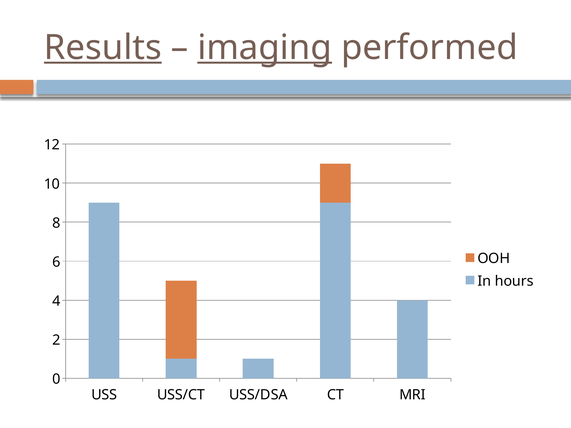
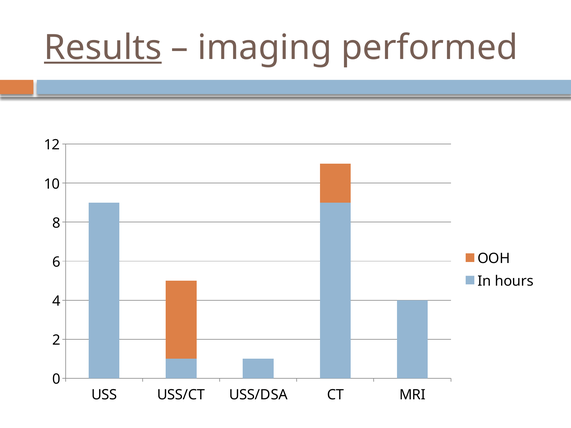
imaging underline: present -> none
